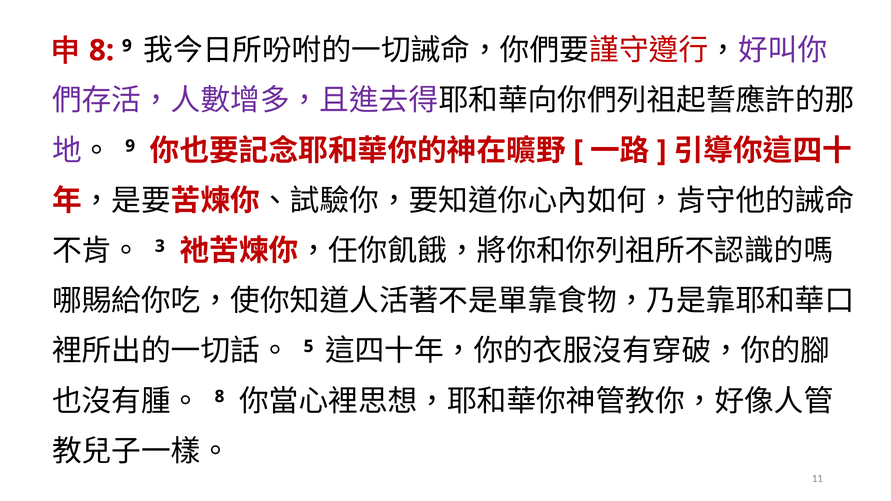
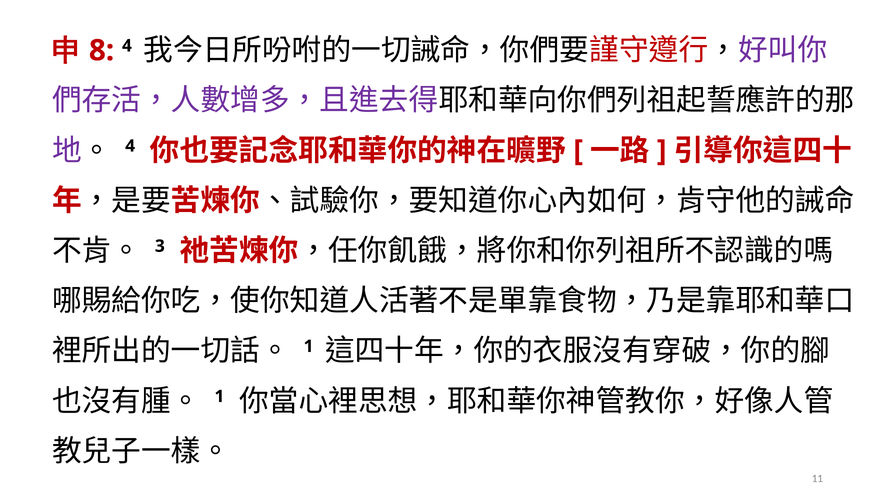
9 at (127, 46): 9 -> 4
9 at (130, 146): 9 -> 4
5 at (309, 346): 5 -> 1
8 at (219, 397): 8 -> 1
